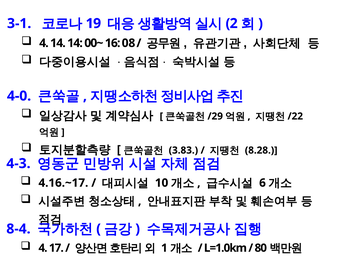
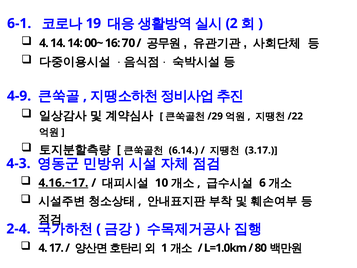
3-1: 3-1 -> 6-1
08: 08 -> 70
4-0: 4-0 -> 4-9
3.83: 3.83 -> 6.14
8.28: 8.28 -> 3.17
4.16.~17 underline: none -> present
8-4: 8-4 -> 2-4
